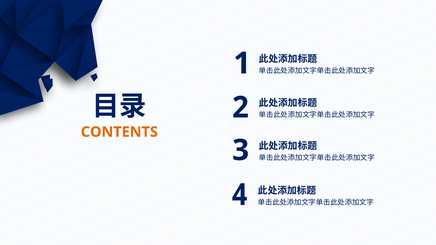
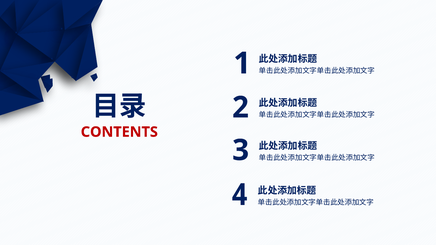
CONTENTS colour: orange -> red
